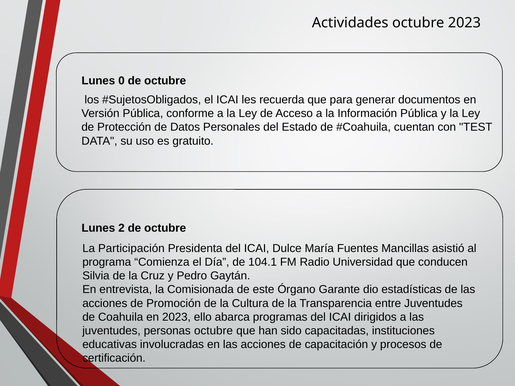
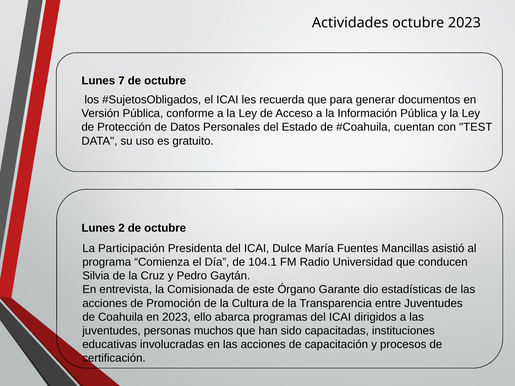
0: 0 -> 7
personas octubre: octubre -> muchos
